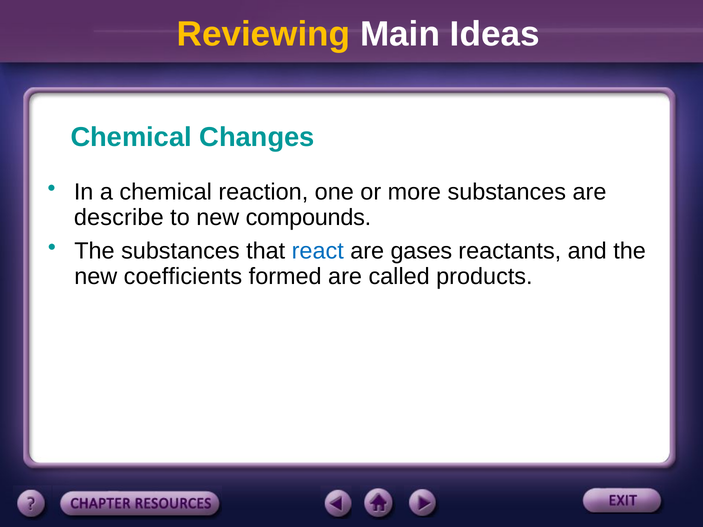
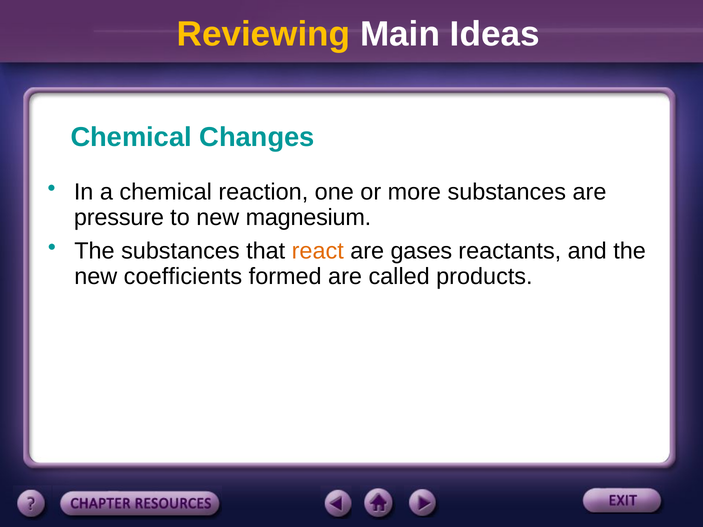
describe: describe -> pressure
compounds: compounds -> magnesium
react colour: blue -> orange
